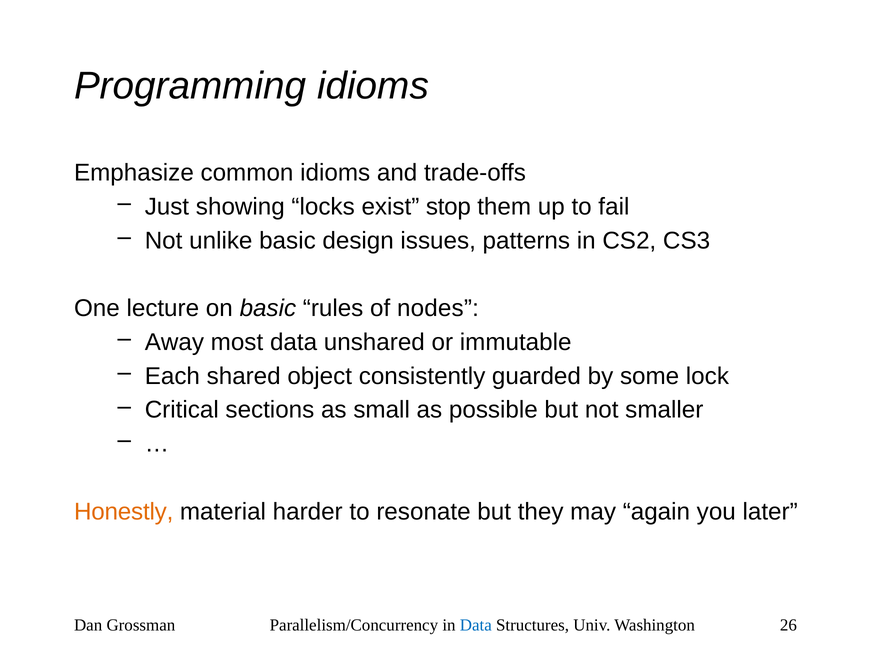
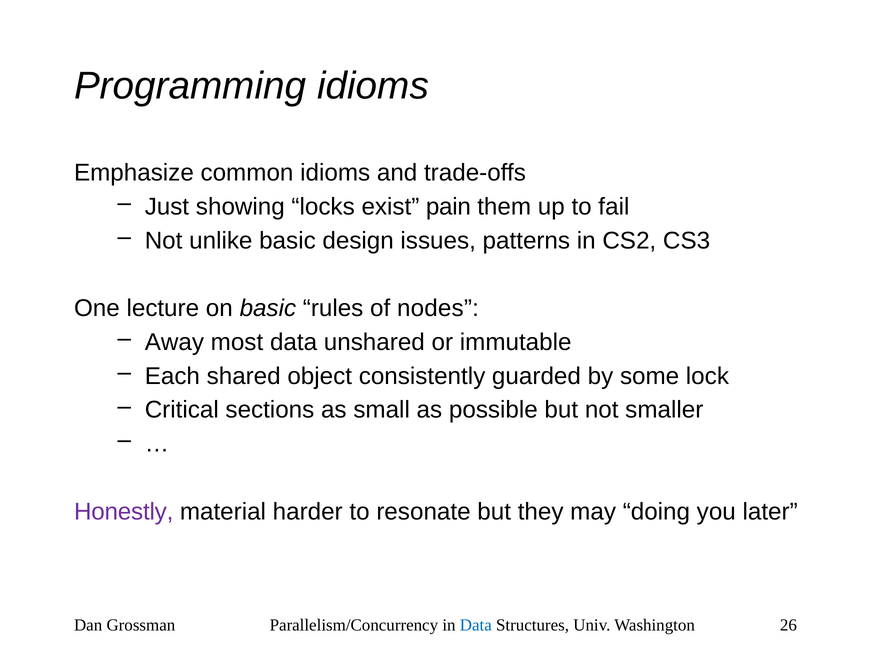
stop: stop -> pain
Honestly colour: orange -> purple
again: again -> doing
